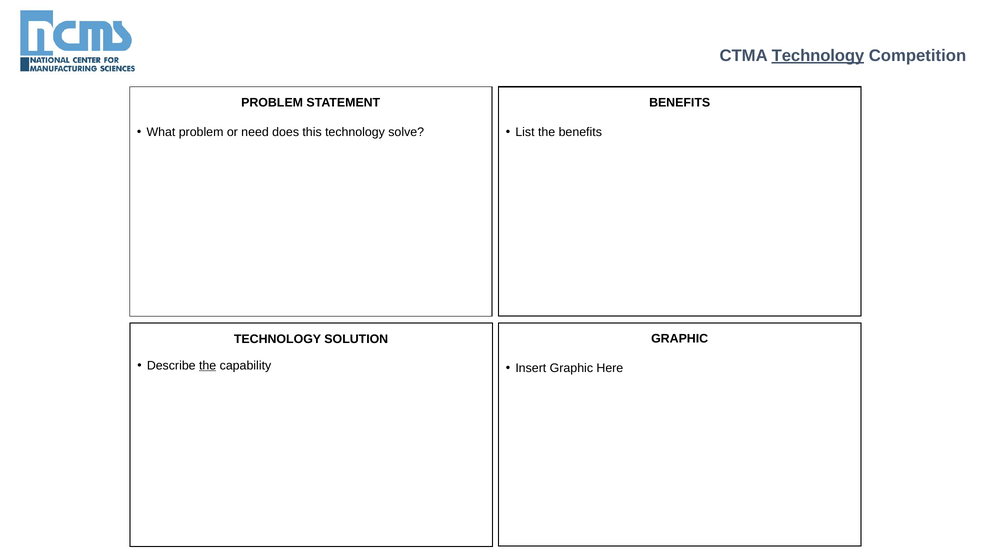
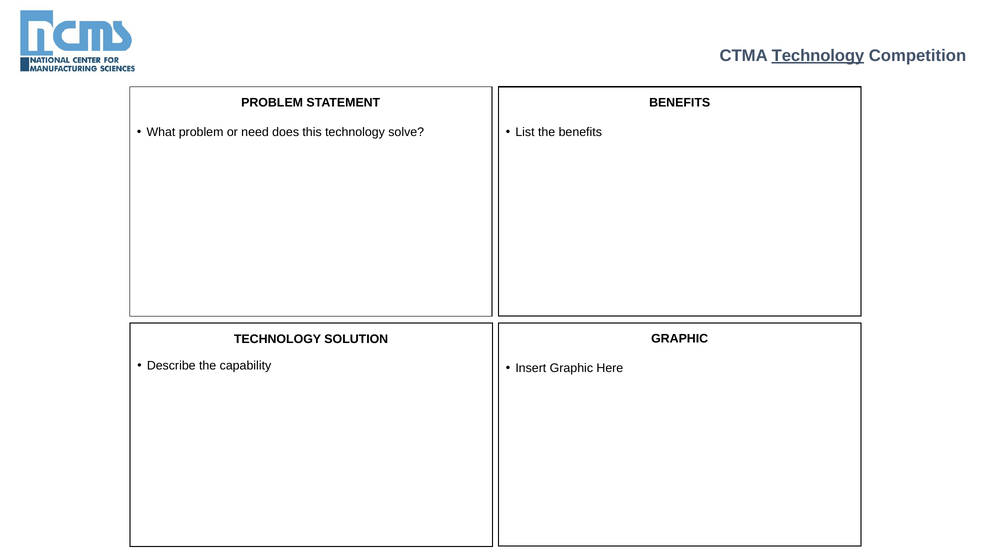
the at (208, 365) underline: present -> none
